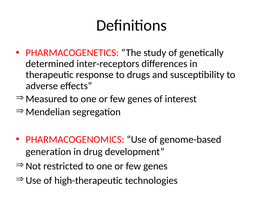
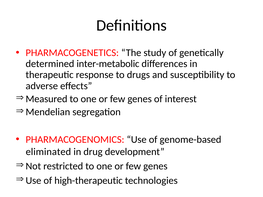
inter-receptors: inter-receptors -> inter-metabolic
generation: generation -> eliminated
